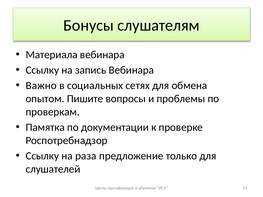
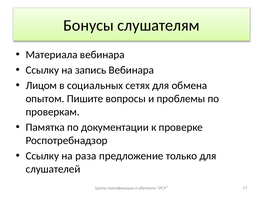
Важно: Важно -> Лицом
